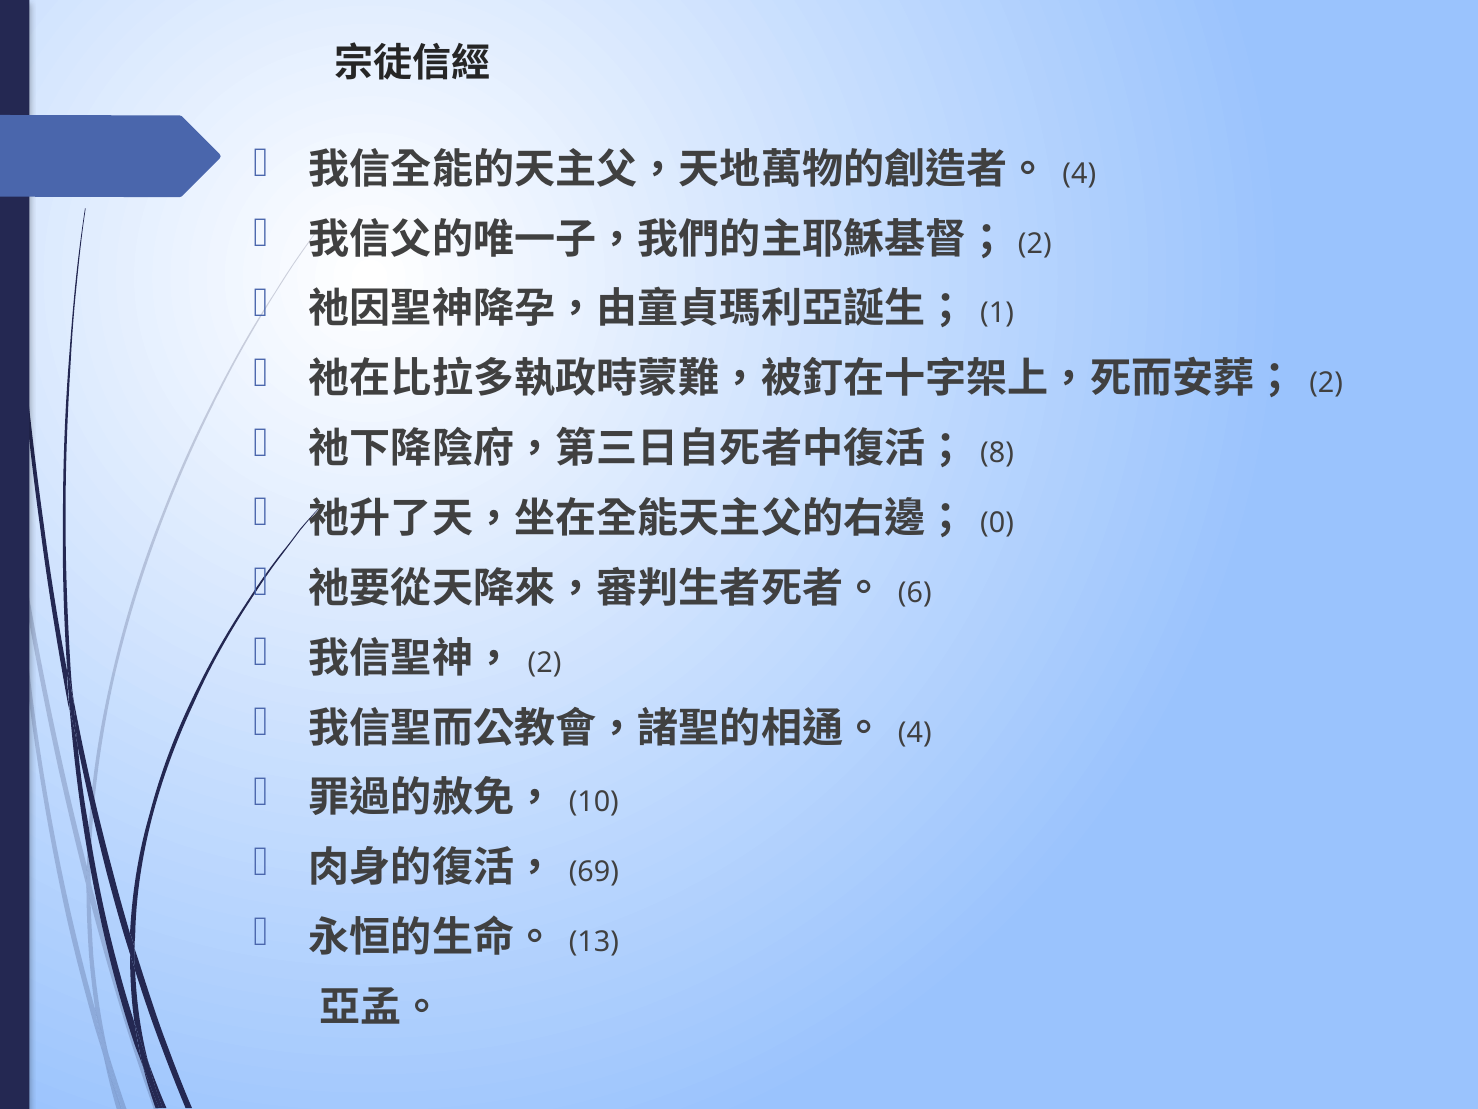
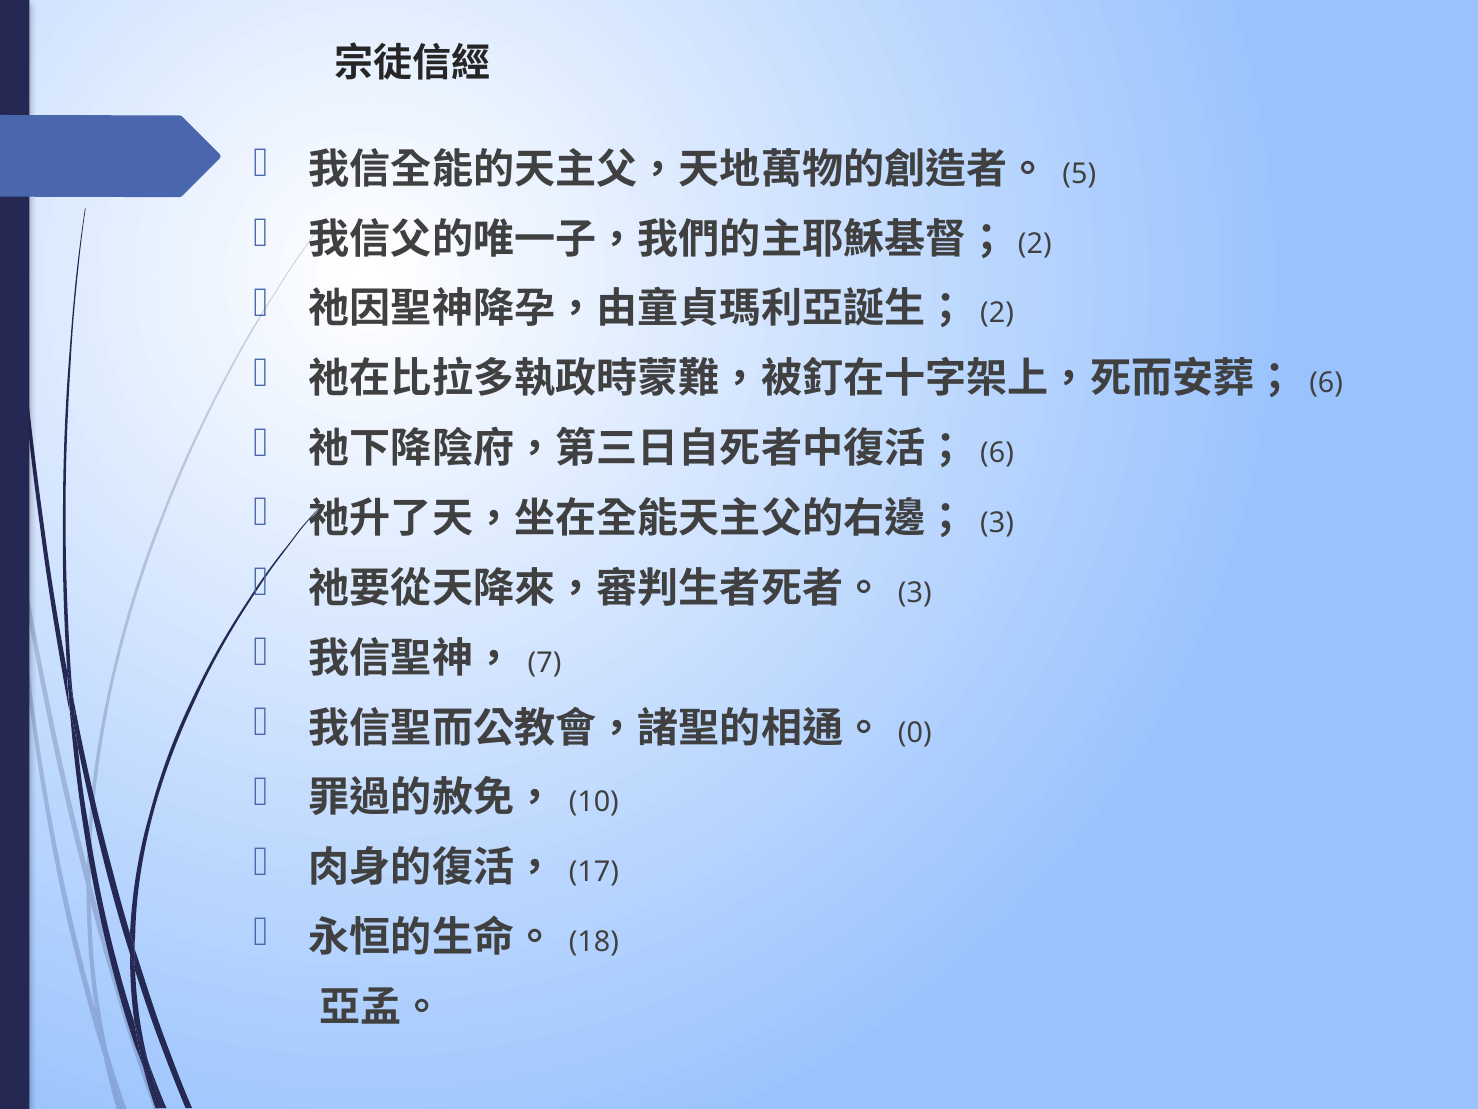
4 at (1079, 174): 4 -> 5
1 at (997, 313): 1 -> 2
2 at (1326, 383): 2 -> 6
8 at (997, 453): 8 -> 6
0 at (997, 523): 0 -> 3
6 at (915, 593): 6 -> 3
2 at (545, 662): 2 -> 7
4 at (915, 732): 4 -> 0
69: 69 -> 17
13: 13 -> 18
